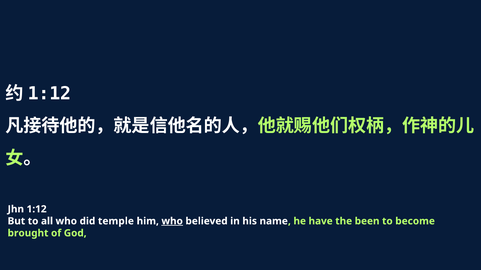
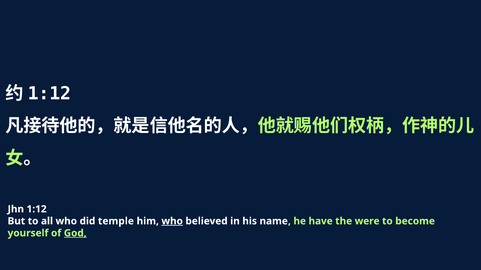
been: been -> were
brought: brought -> yourself
God underline: none -> present
